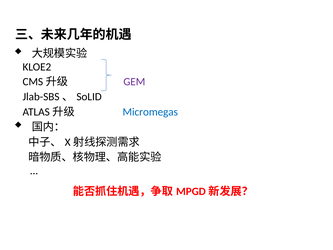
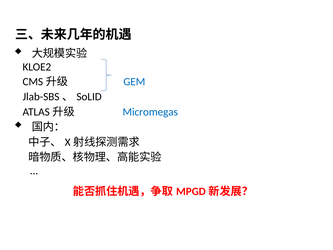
GEM colour: purple -> blue
